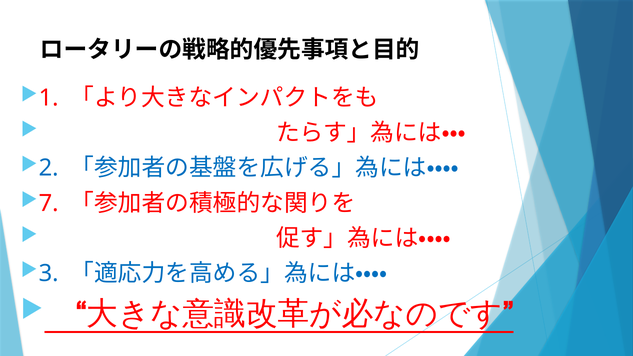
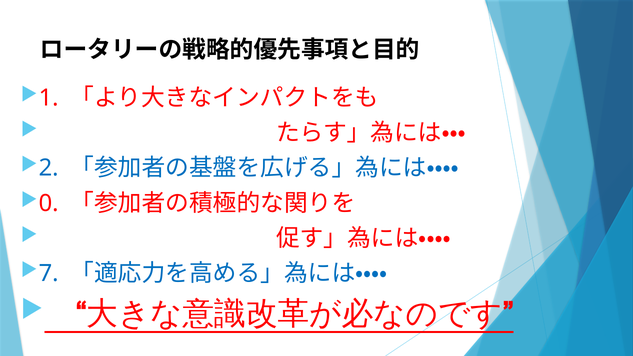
7: 7 -> 0
3: 3 -> 7
